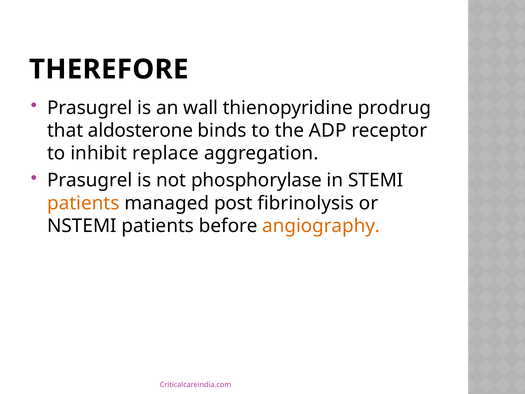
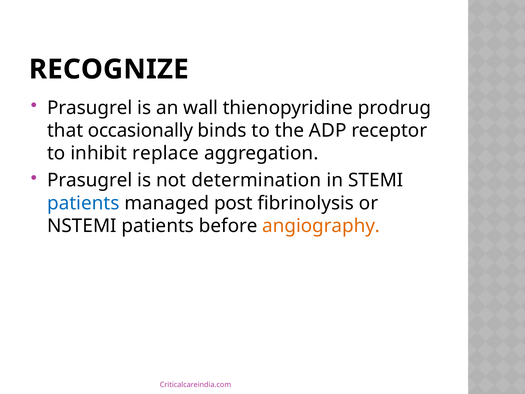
THEREFORE: THEREFORE -> RECOGNIZE
aldosterone: aldosterone -> occasionally
phosphorylase: phosphorylase -> determination
patients at (83, 203) colour: orange -> blue
